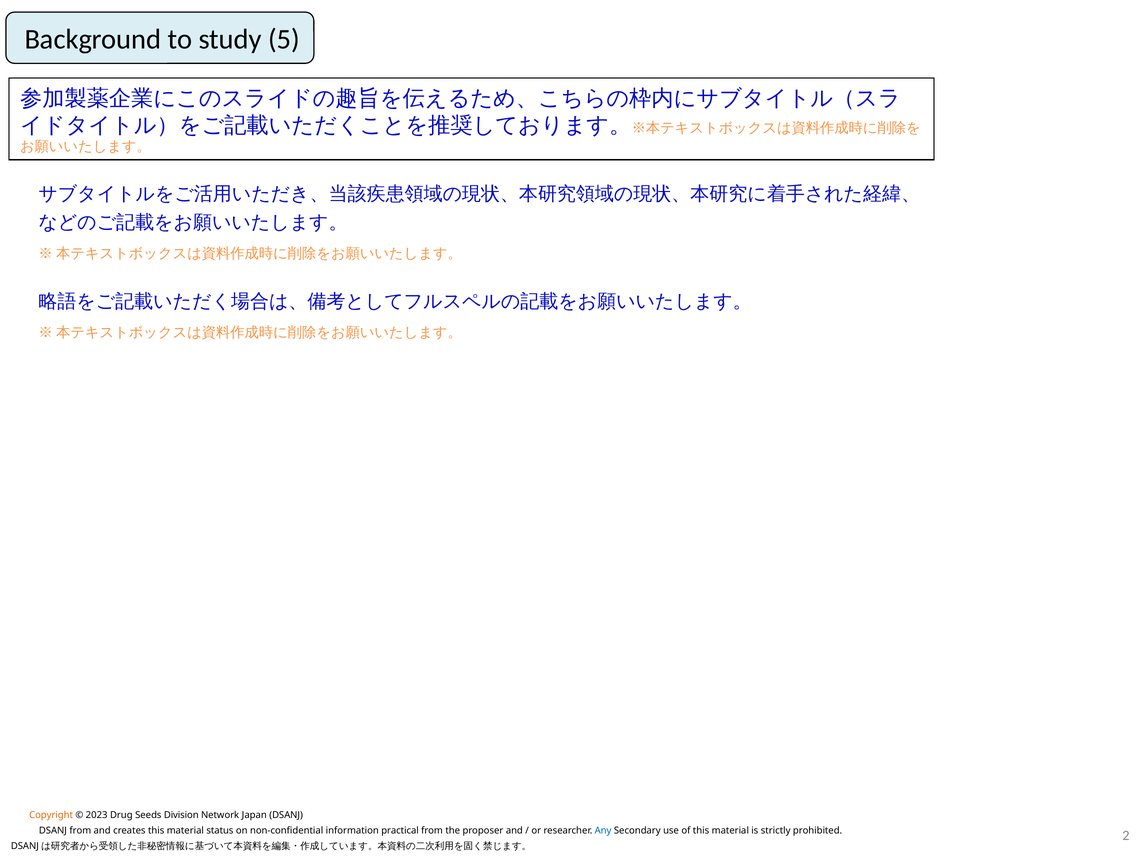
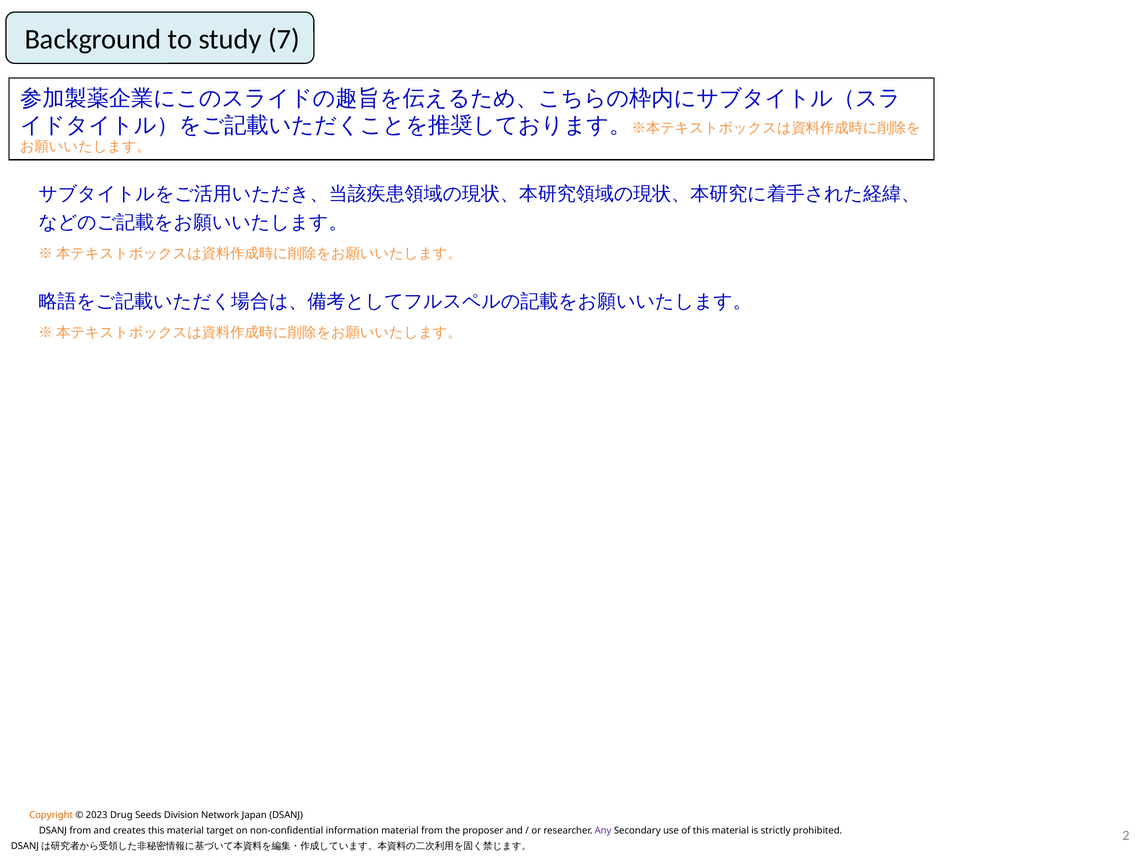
5: 5 -> 7
status: status -> target
information practical: practical -> material
Any colour: blue -> purple
